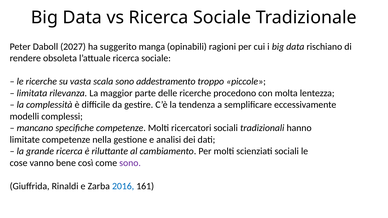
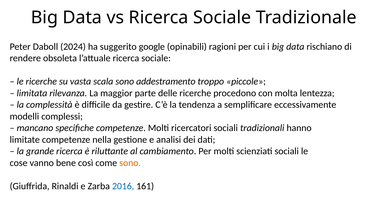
2027: 2027 -> 2024
manga: manga -> google
sono at (130, 163) colour: purple -> orange
